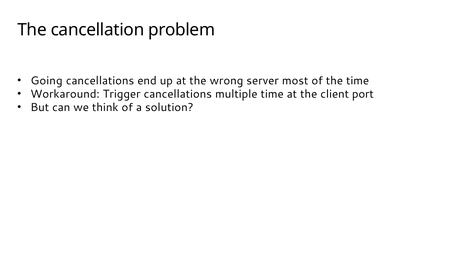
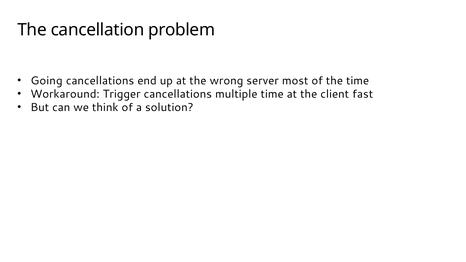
port: port -> fast
